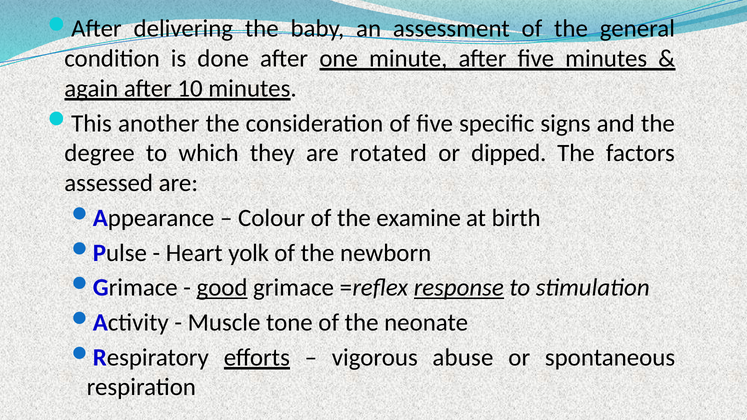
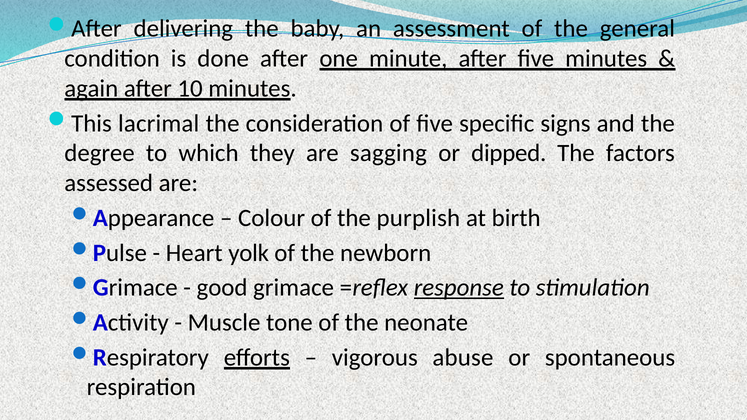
another: another -> lacrimal
rotated: rotated -> sagging
examine: examine -> purplish
good underline: present -> none
